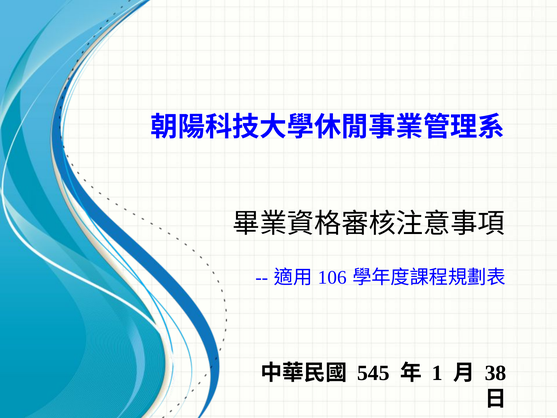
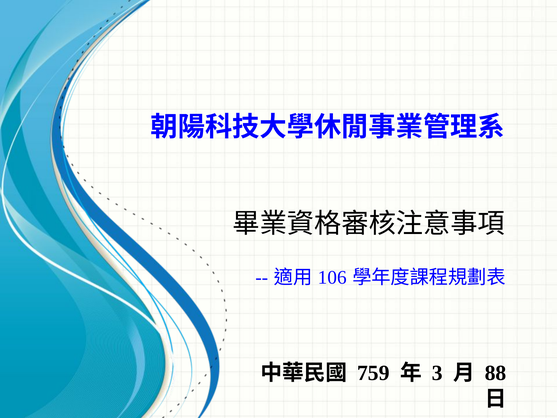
545: 545 -> 759
1: 1 -> 3
38: 38 -> 88
